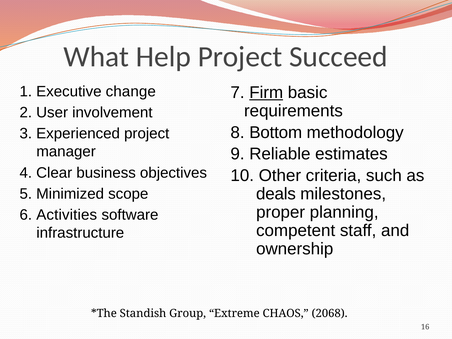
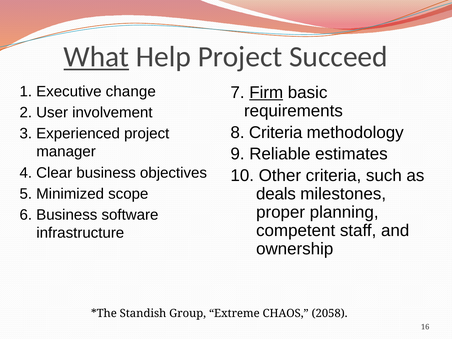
What underline: none -> present
8 Bottom: Bottom -> Criteria
6 Activities: Activities -> Business
2068: 2068 -> 2058
